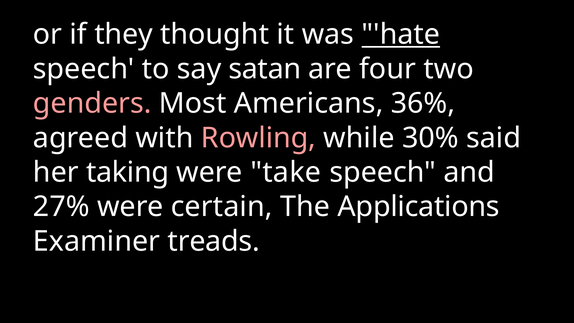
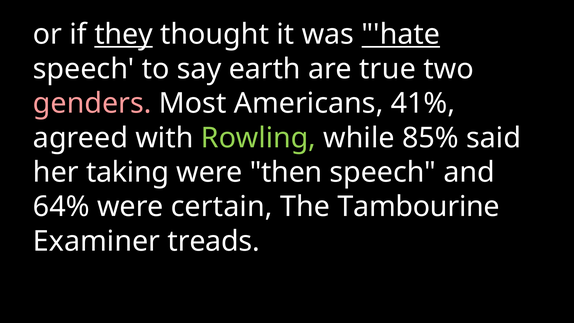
they underline: none -> present
satan: satan -> earth
four: four -> true
36%: 36% -> 41%
Rowling colour: pink -> light green
30%: 30% -> 85%
take: take -> then
27%: 27% -> 64%
Applications: Applications -> Tambourine
